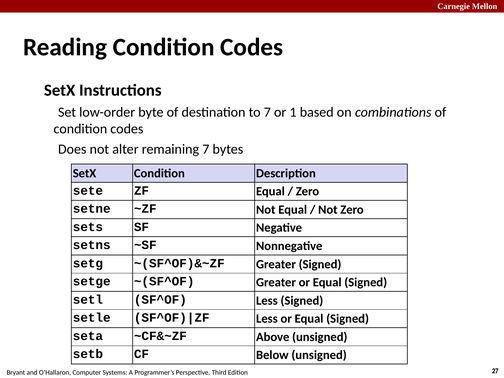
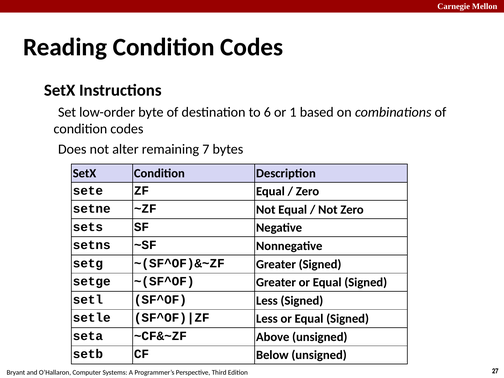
to 7: 7 -> 6
